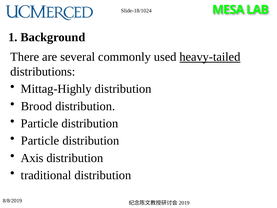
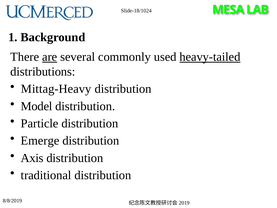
are underline: none -> present
Mittag-Highly: Mittag-Highly -> Mittag-Heavy
Brood: Brood -> Model
Particle at (40, 141): Particle -> Emerge
